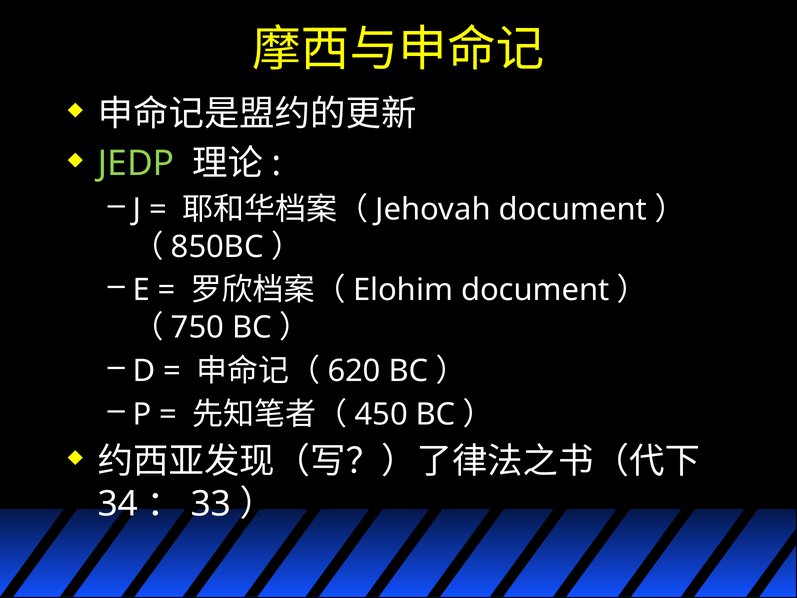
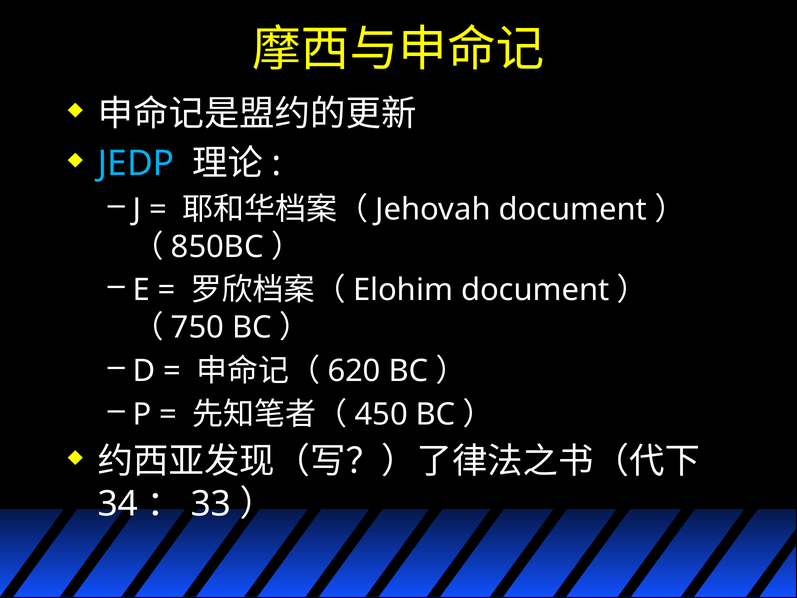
JEDP colour: light green -> light blue
